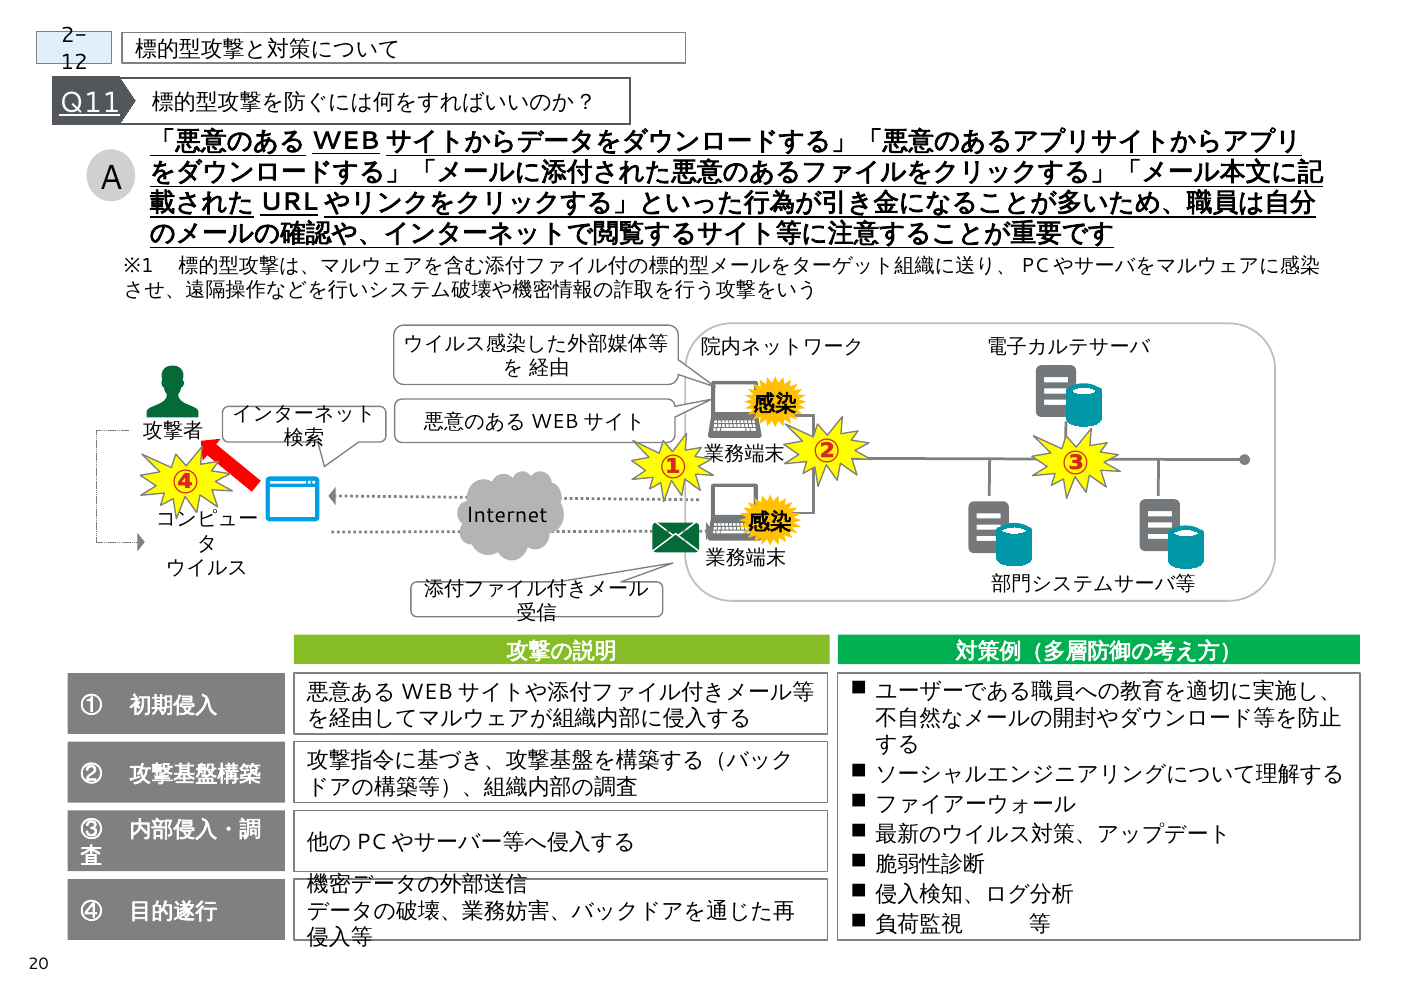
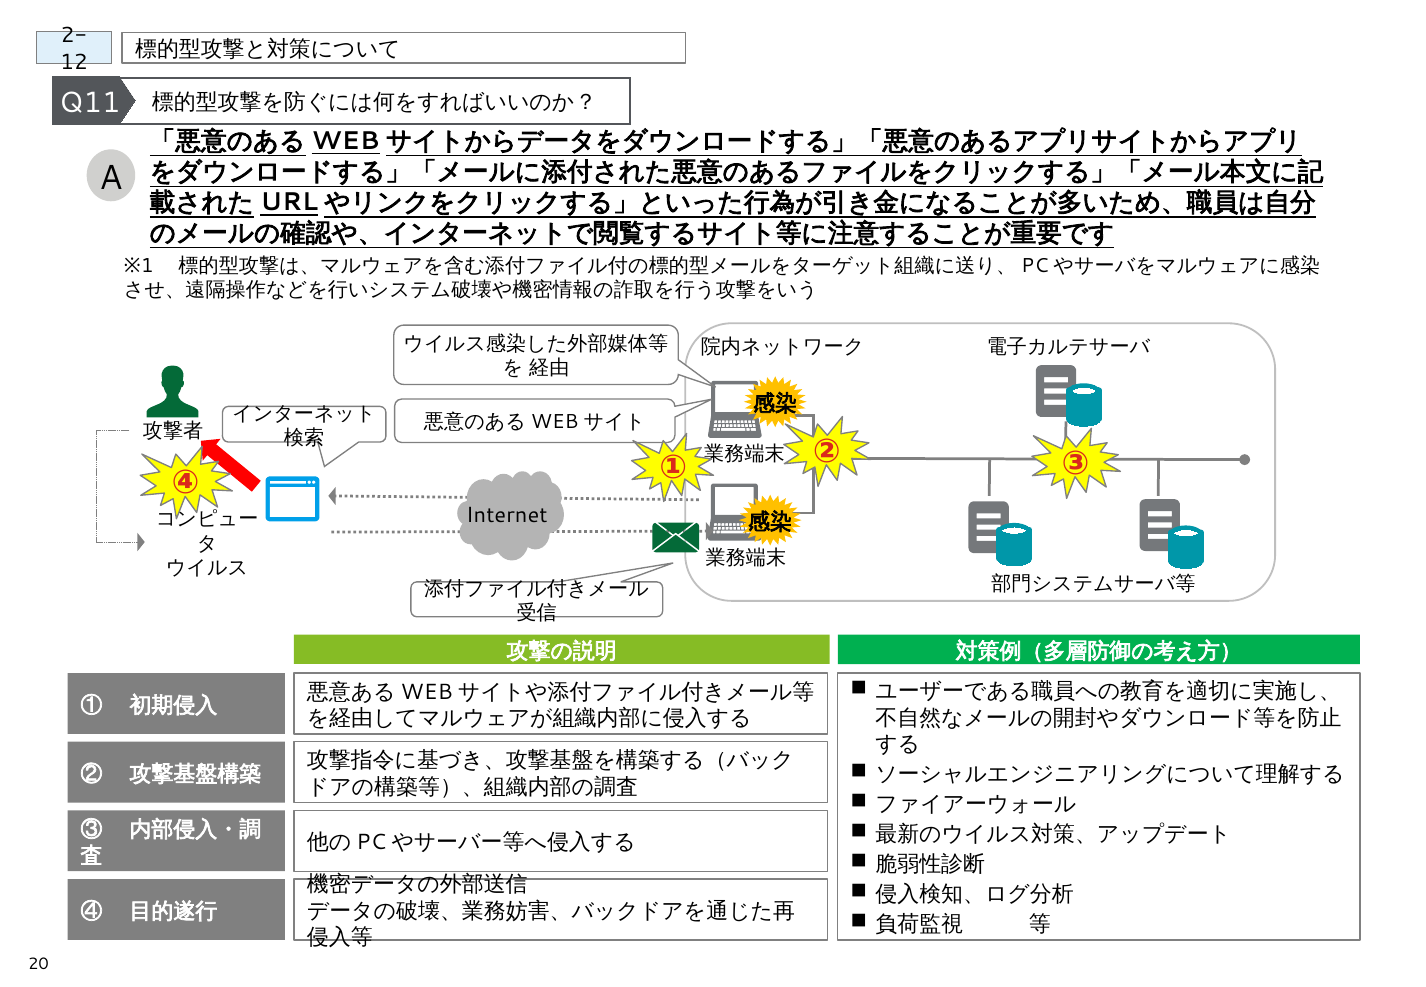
Q11 underline: present -> none
